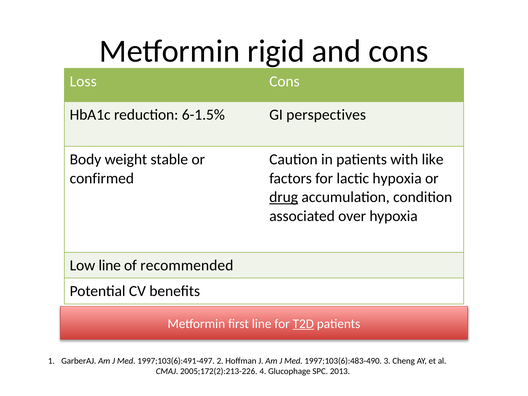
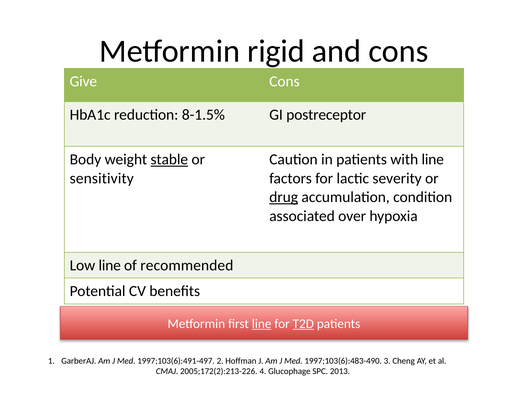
Loss: Loss -> Give
6-1.5%: 6-1.5% -> 8-1.5%
perspectives: perspectives -> postreceptor
stable underline: none -> present
with like: like -> line
confirmed: confirmed -> sensitivity
lactic hypoxia: hypoxia -> severity
line at (262, 324) underline: none -> present
